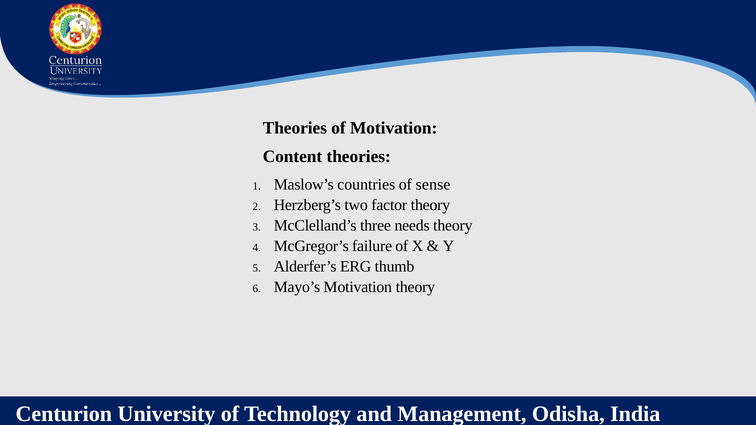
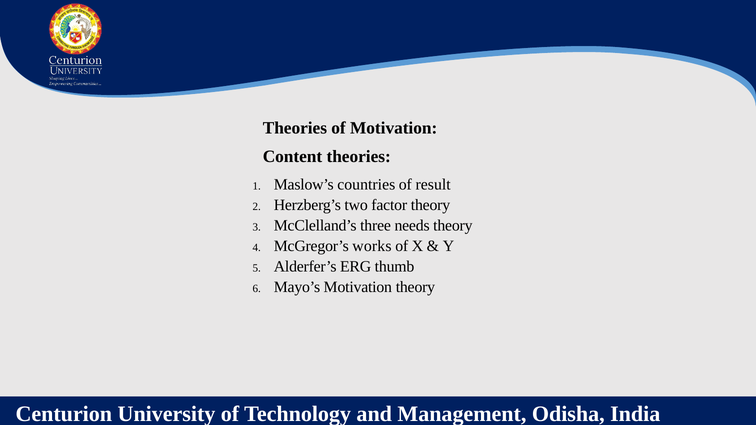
sense: sense -> result
failure: failure -> works
